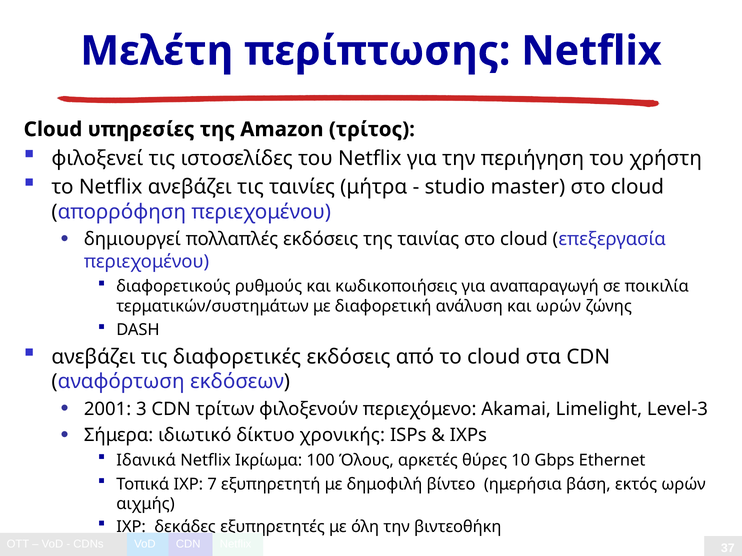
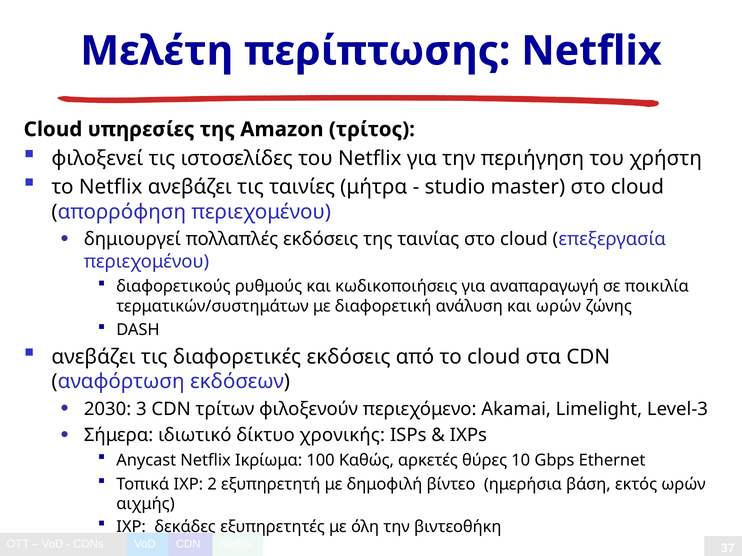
2001: 2001 -> 2030
Ιδανικά: Ιδανικά -> Anycast
Όλους: Όλους -> Καθώς
7: 7 -> 2
